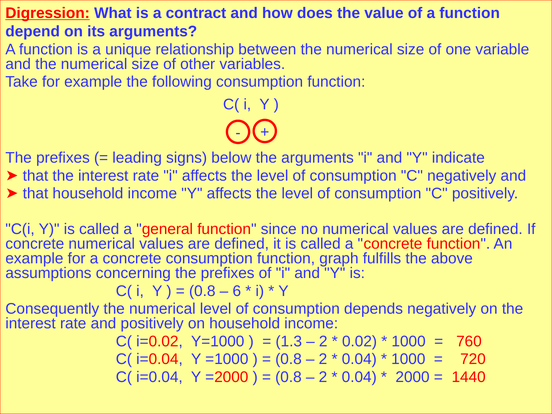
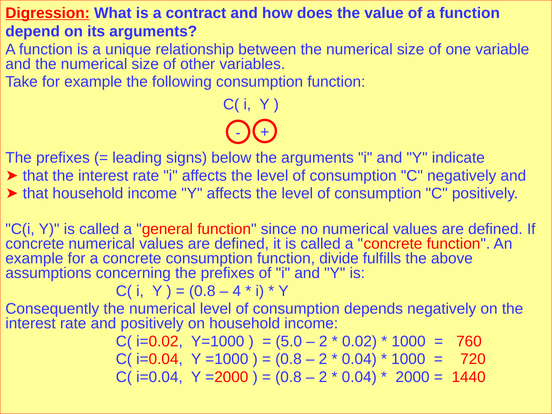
graph: graph -> divide
6 at (237, 291): 6 -> 4
1.3: 1.3 -> 5.0
